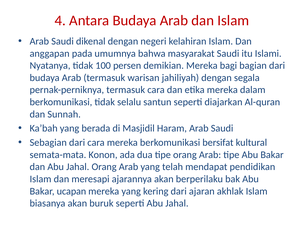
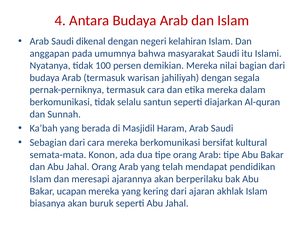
bagi: bagi -> nilai
